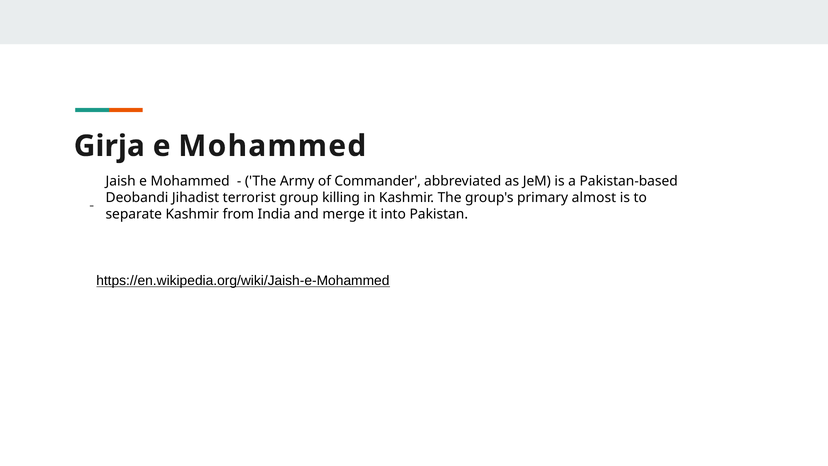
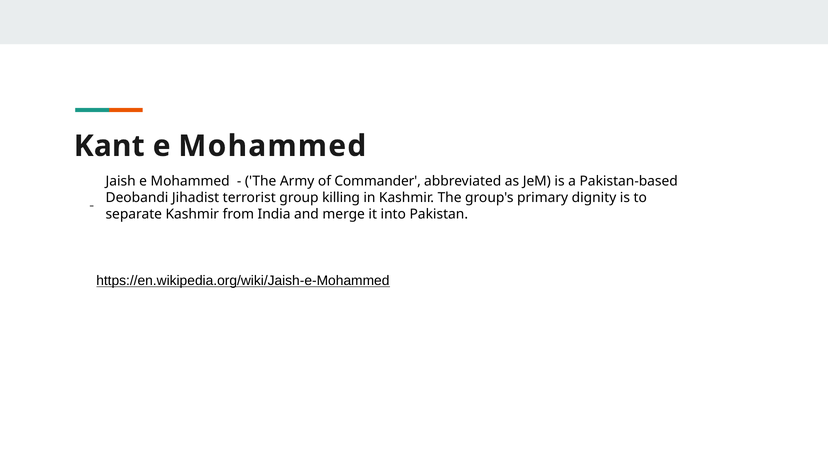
Girja: Girja -> Kant
almost: almost -> dignity
